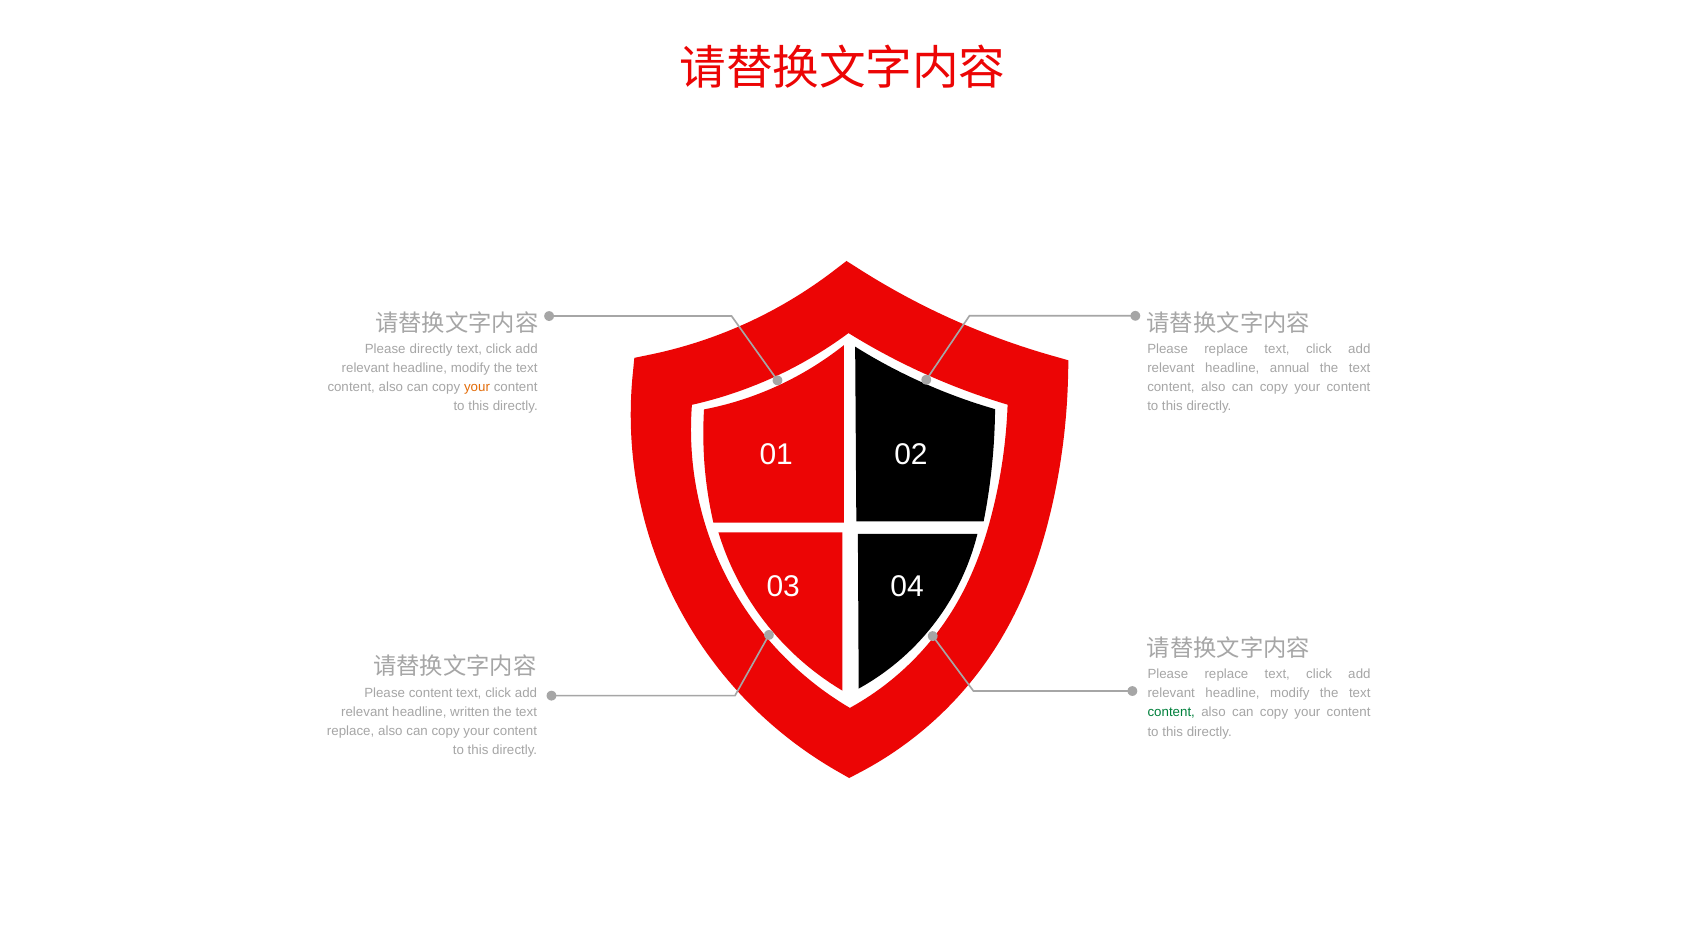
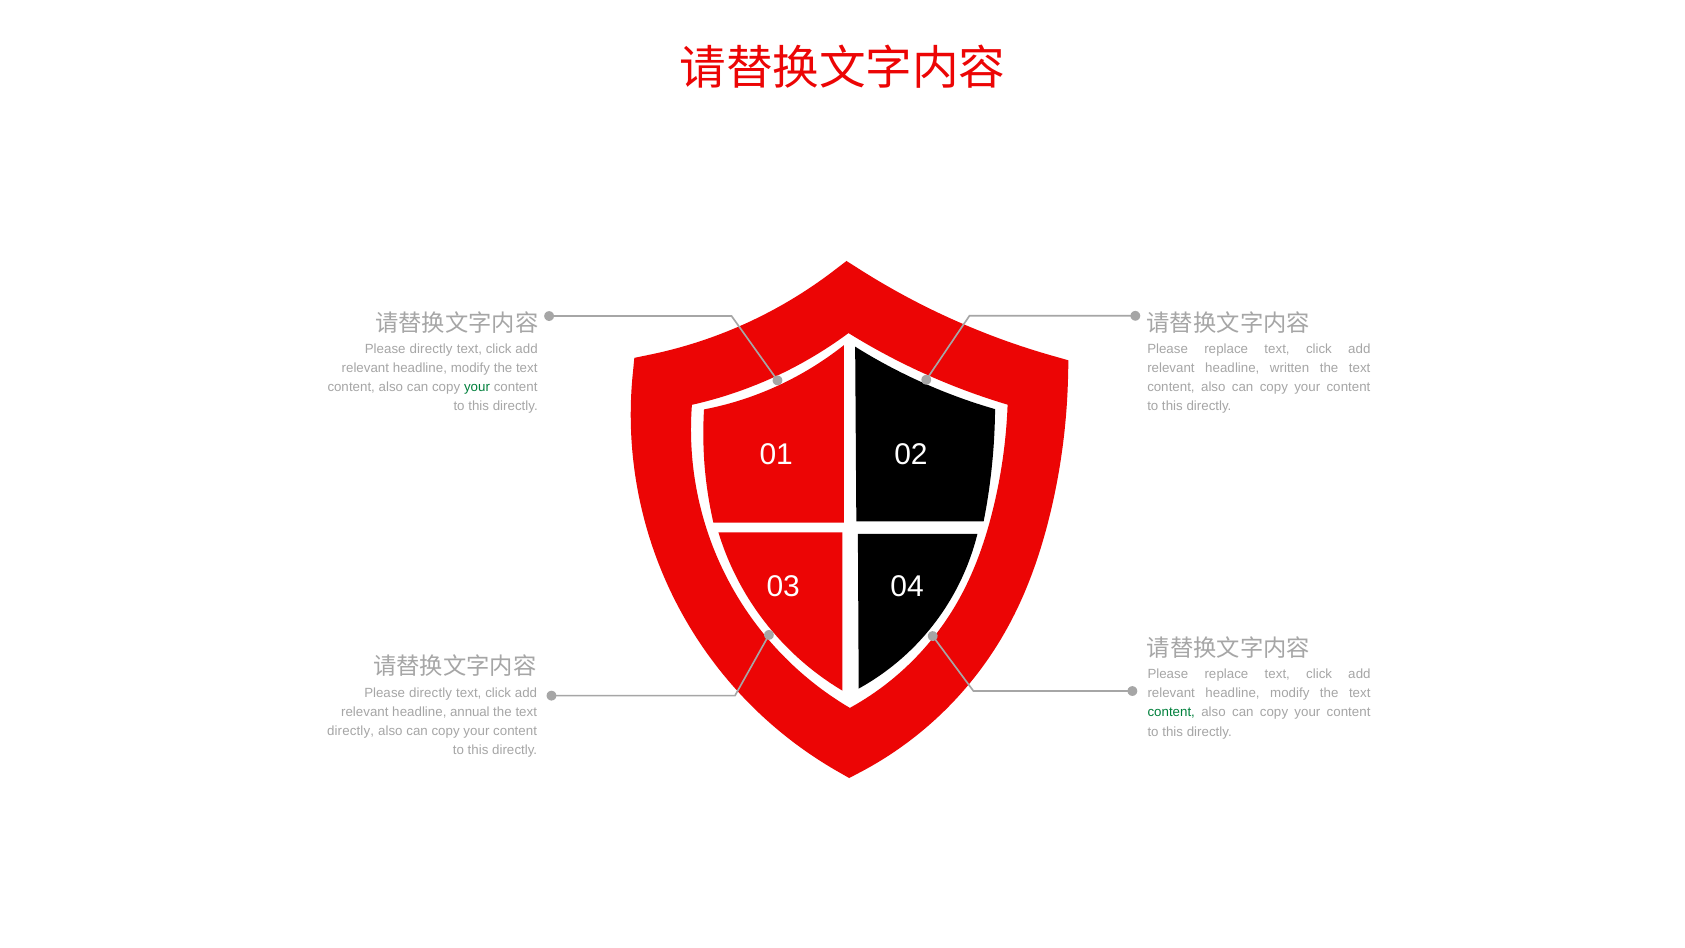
annual: annual -> written
your at (477, 387) colour: orange -> green
content at (431, 693): content -> directly
written: written -> annual
replace at (351, 731): replace -> directly
